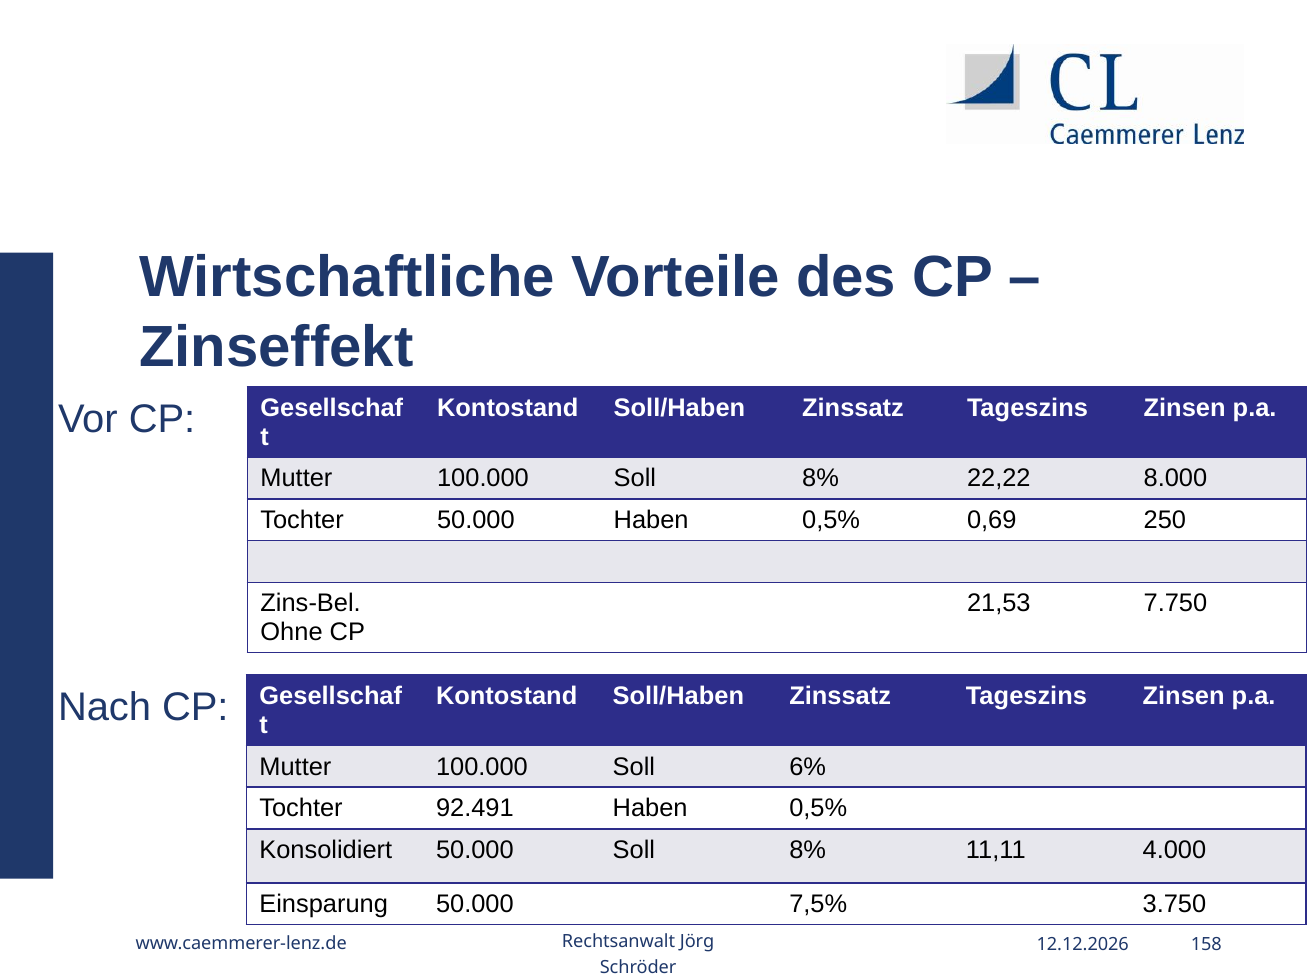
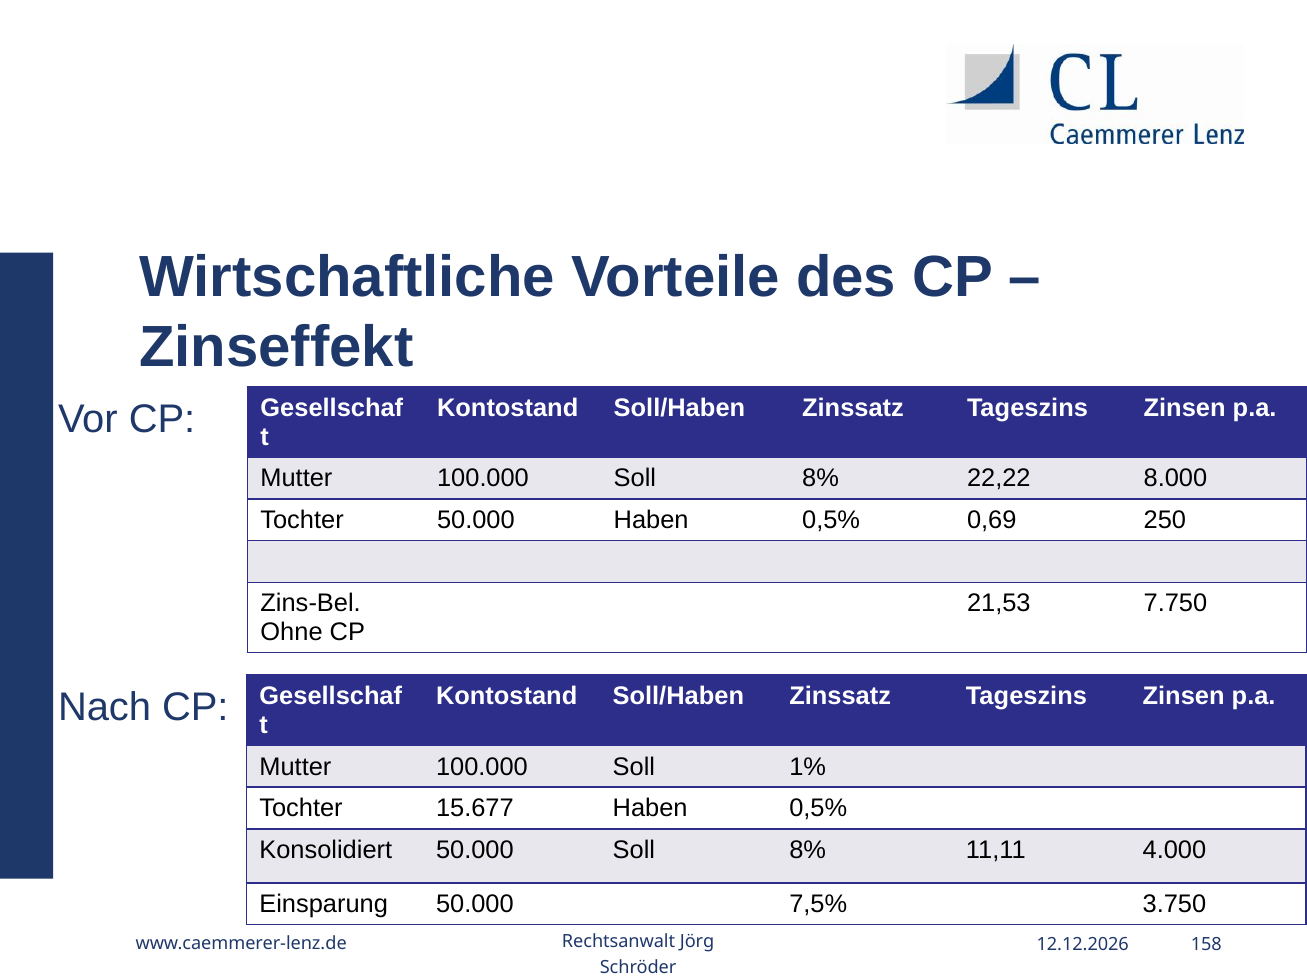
6%: 6% -> 1%
92.491: 92.491 -> 15.677
